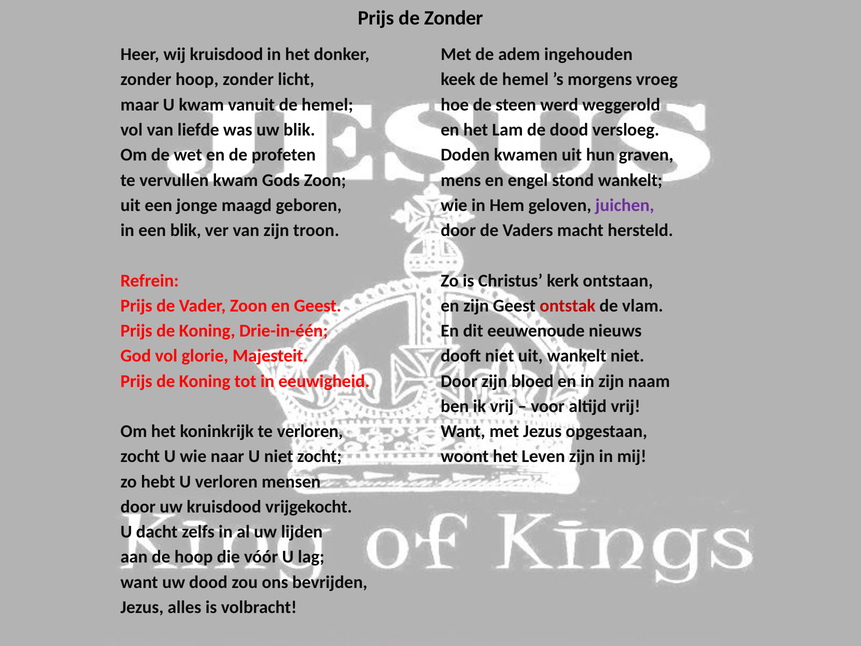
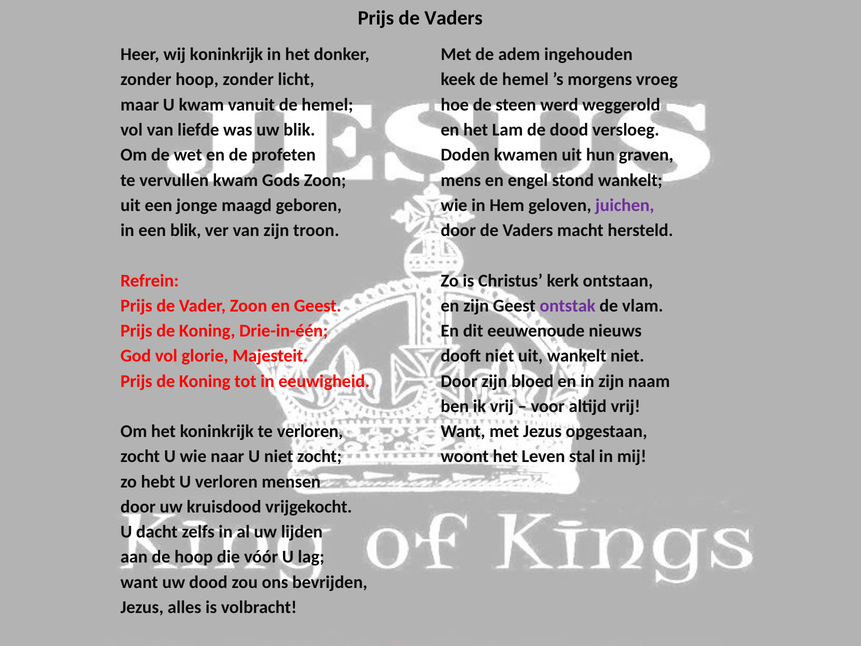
Prijs de Zonder: Zonder -> Vaders
wij kruisdood: kruisdood -> koninkrijk
ontstak colour: red -> purple
Leven zijn: zijn -> stal
